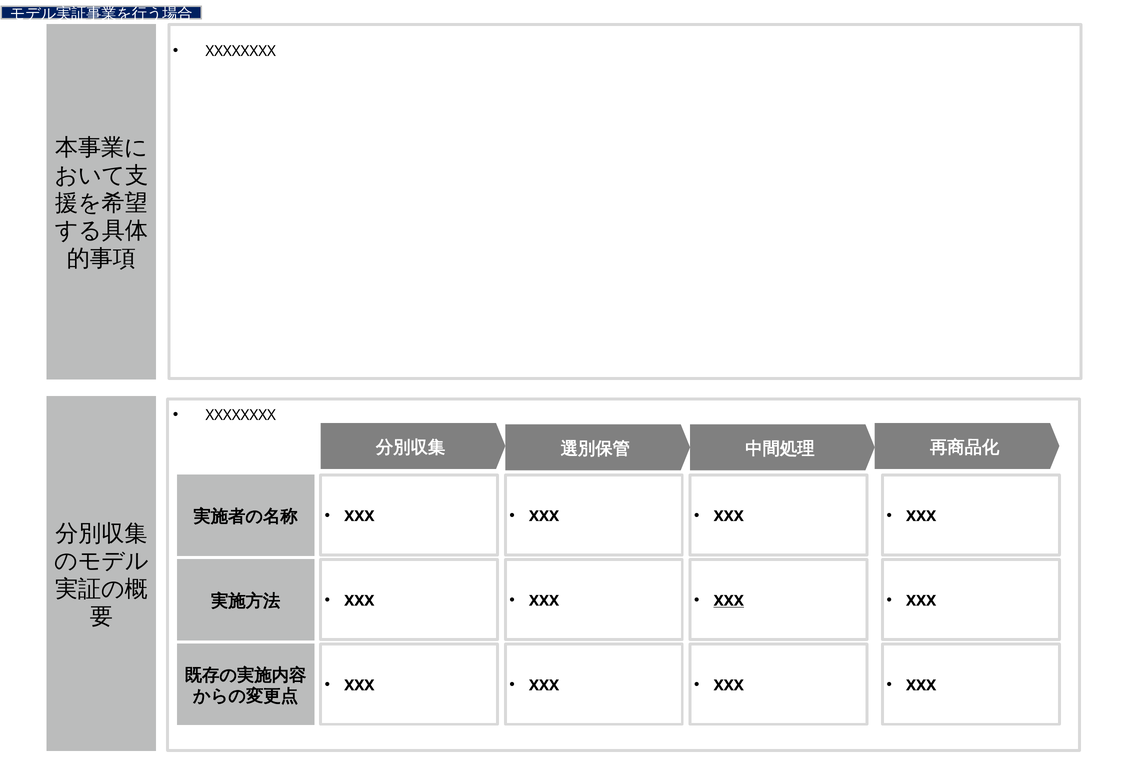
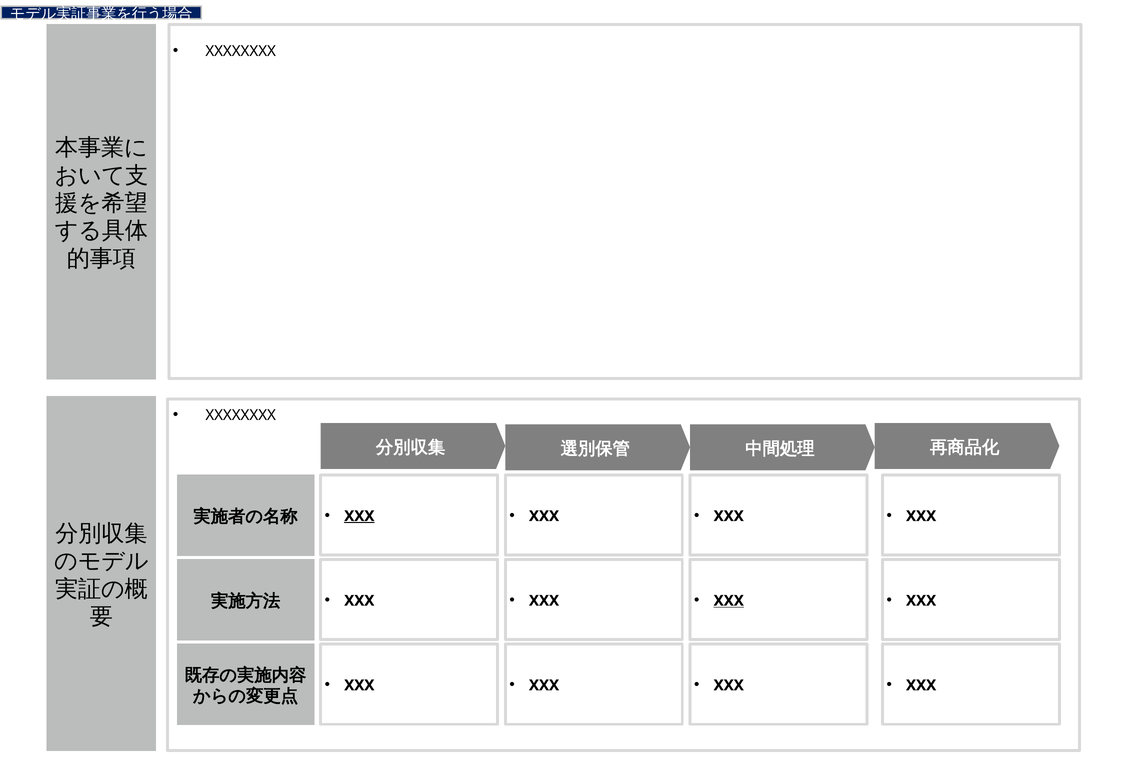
XXX at (359, 516) underline: none -> present
